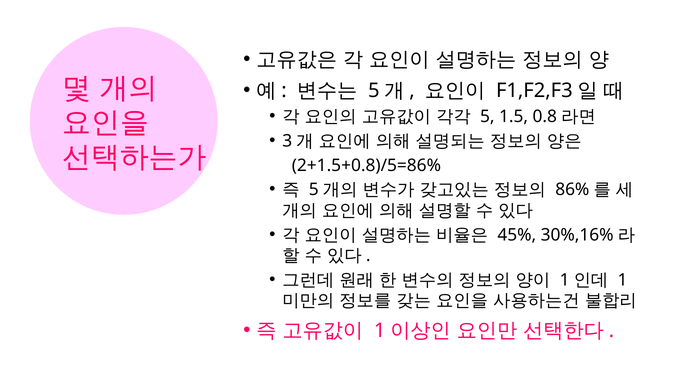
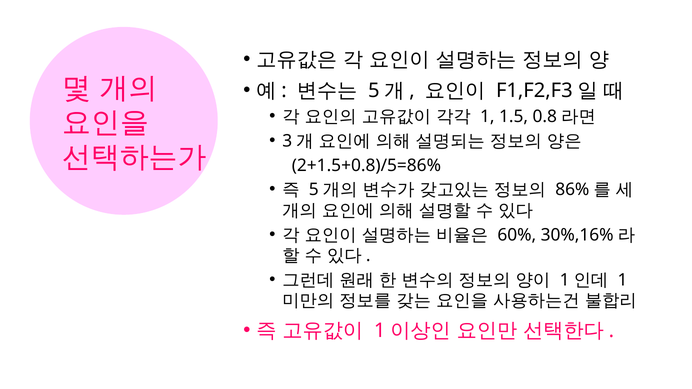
5 at (487, 117): 5 -> 1
45%: 45% -> 60%
